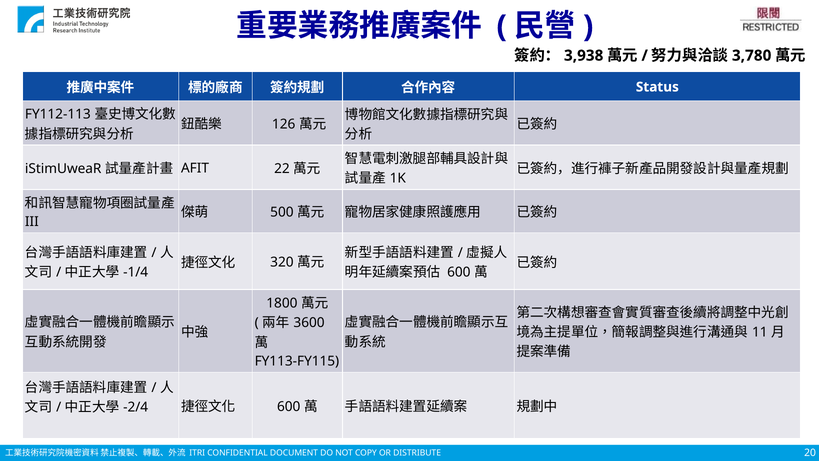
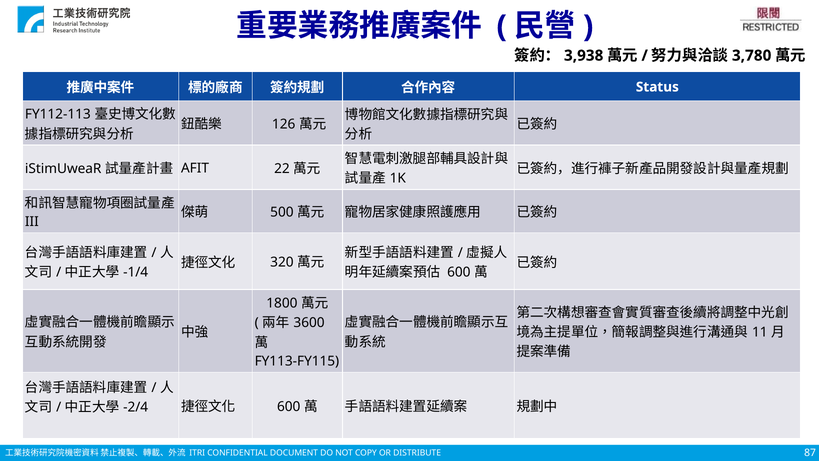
20: 20 -> 87
